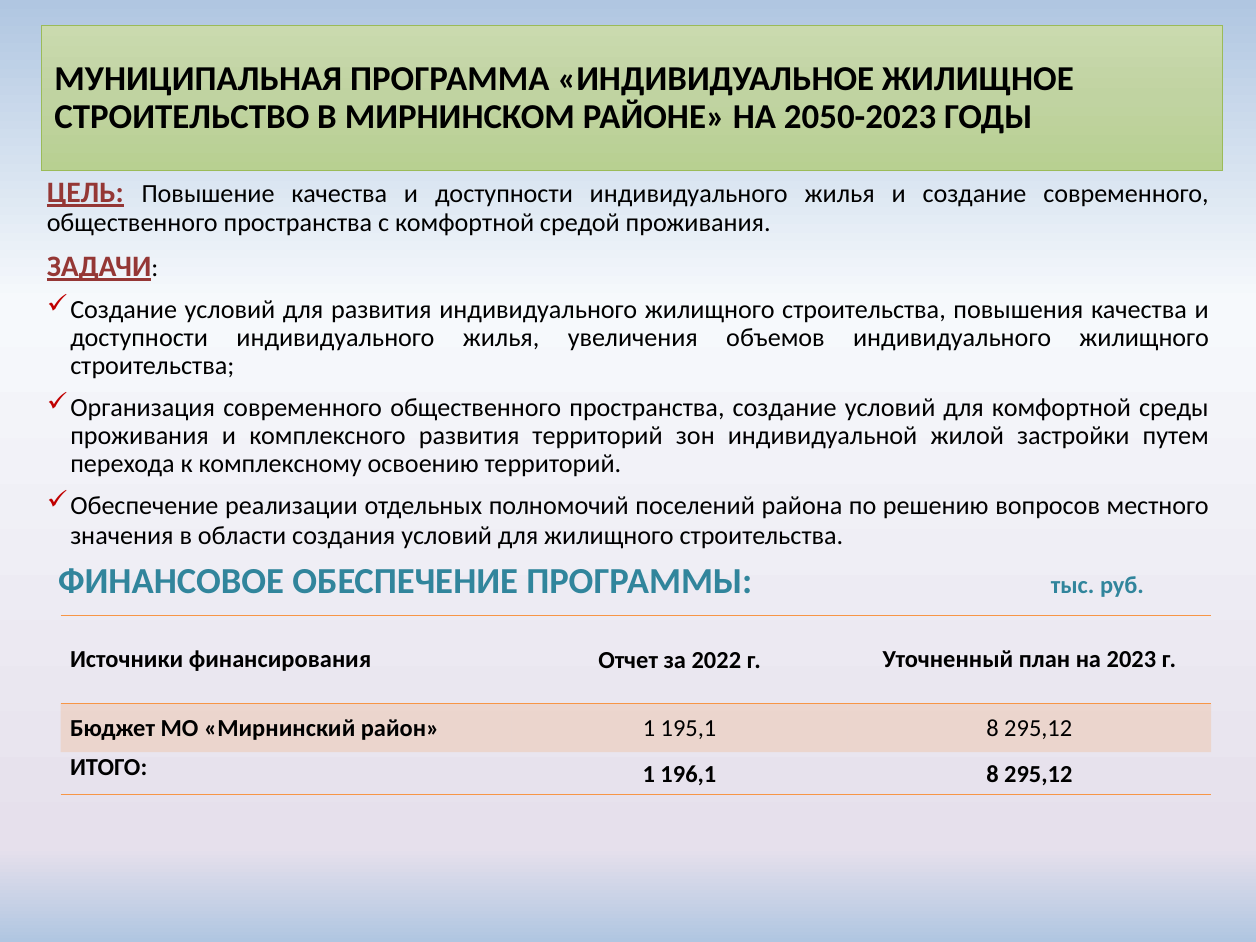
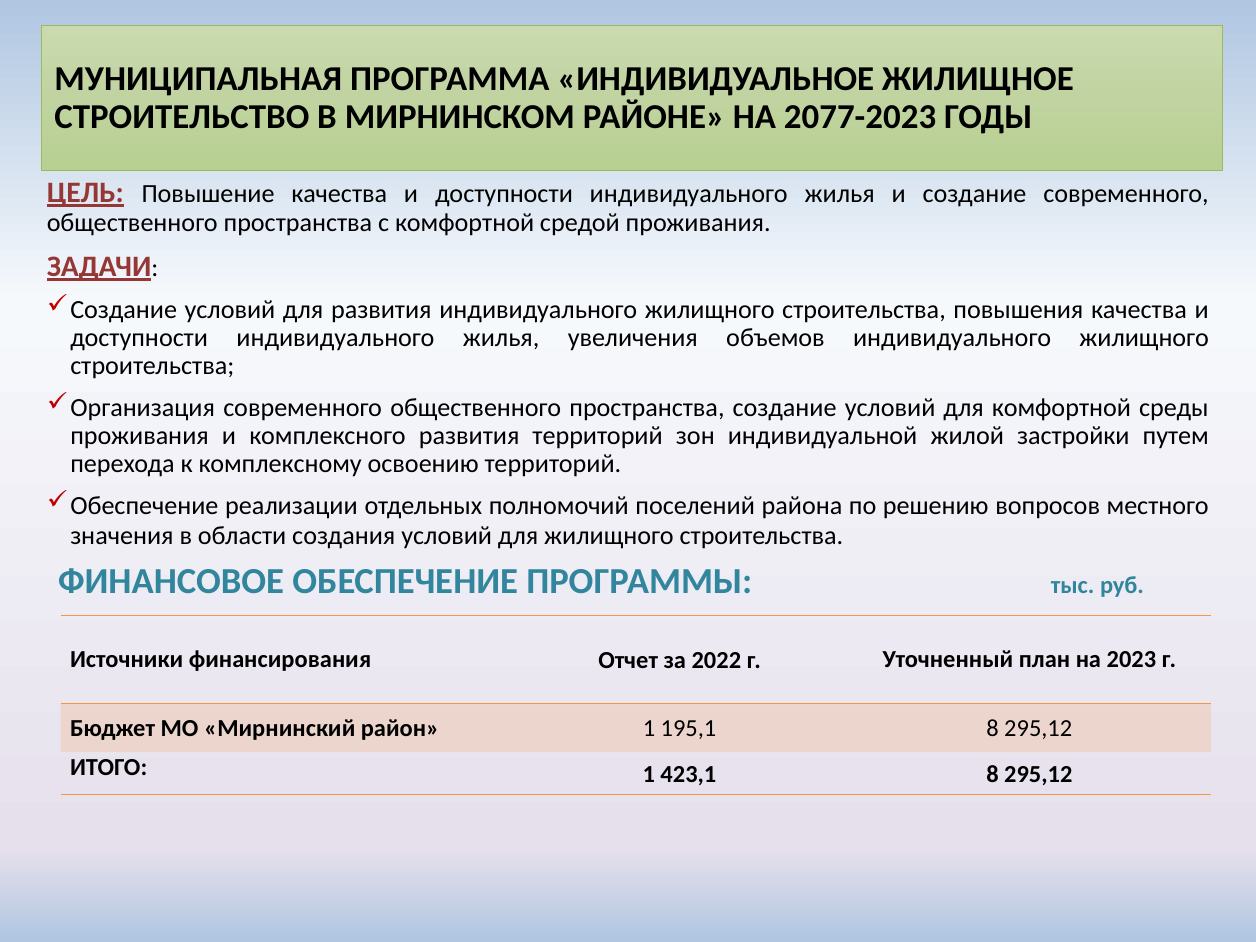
2050-2023: 2050-2023 -> 2077-2023
196,1: 196,1 -> 423,1
